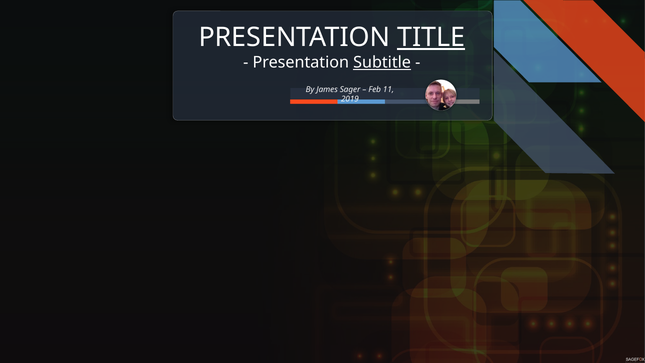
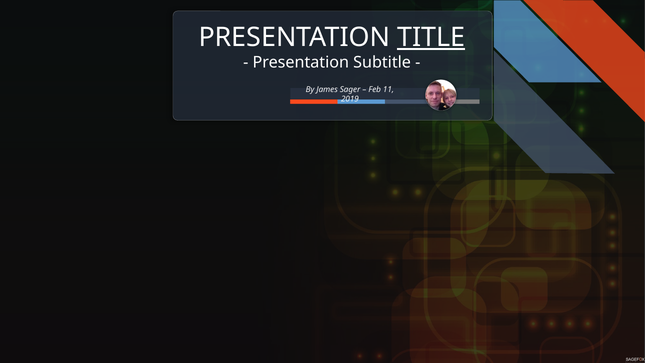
Subtitle underline: present -> none
